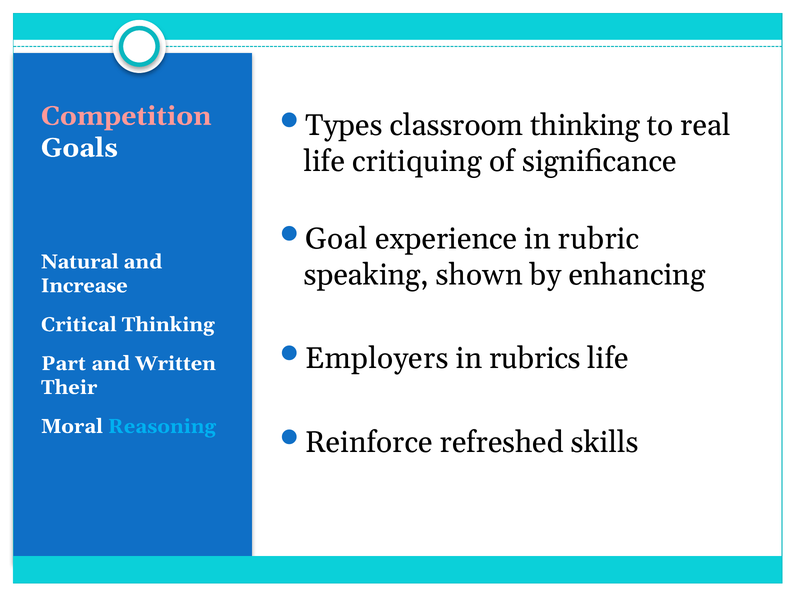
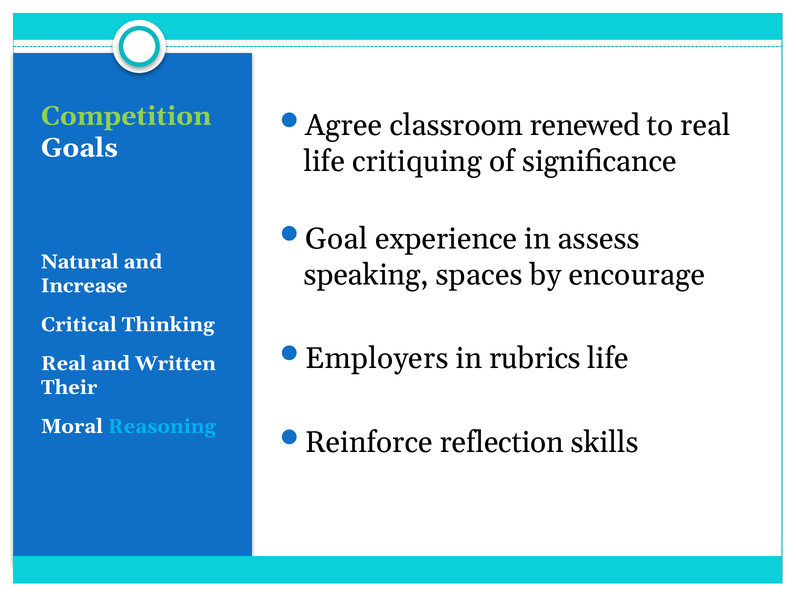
Competition colour: pink -> light green
Types: Types -> Agree
classroom thinking: thinking -> renewed
rubric: rubric -> assess
shown: shown -> spaces
enhancing: enhancing -> encourage
Part at (64, 364): Part -> Real
refreshed: refreshed -> reflection
